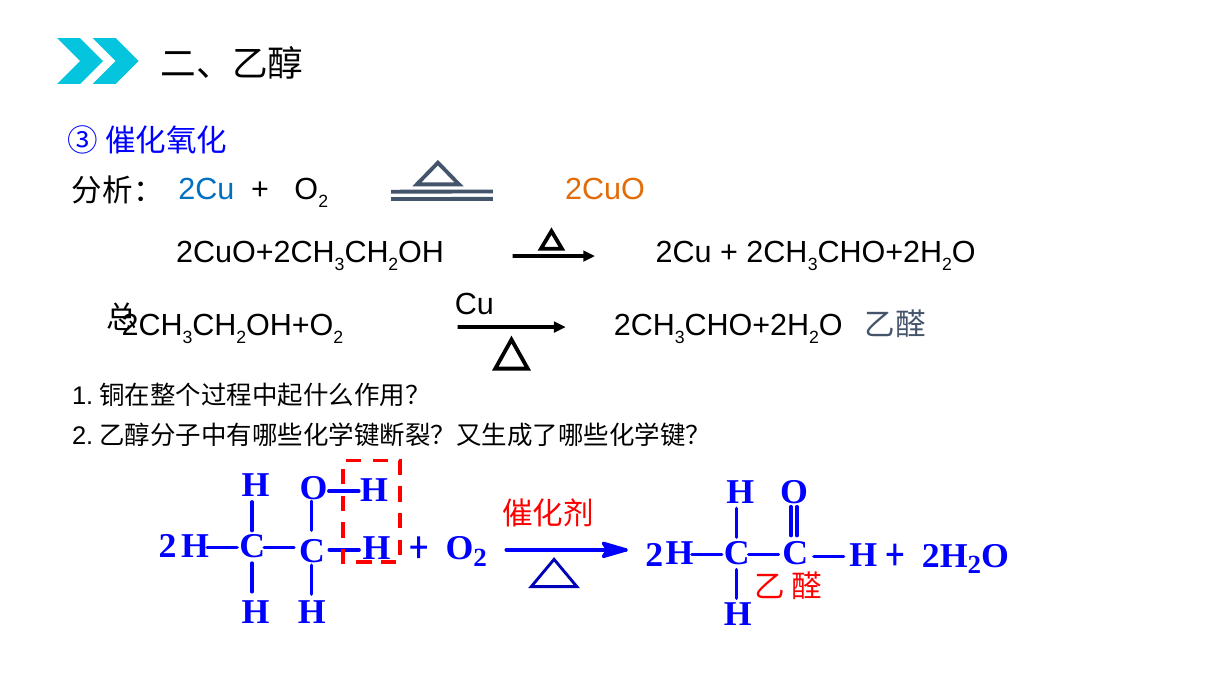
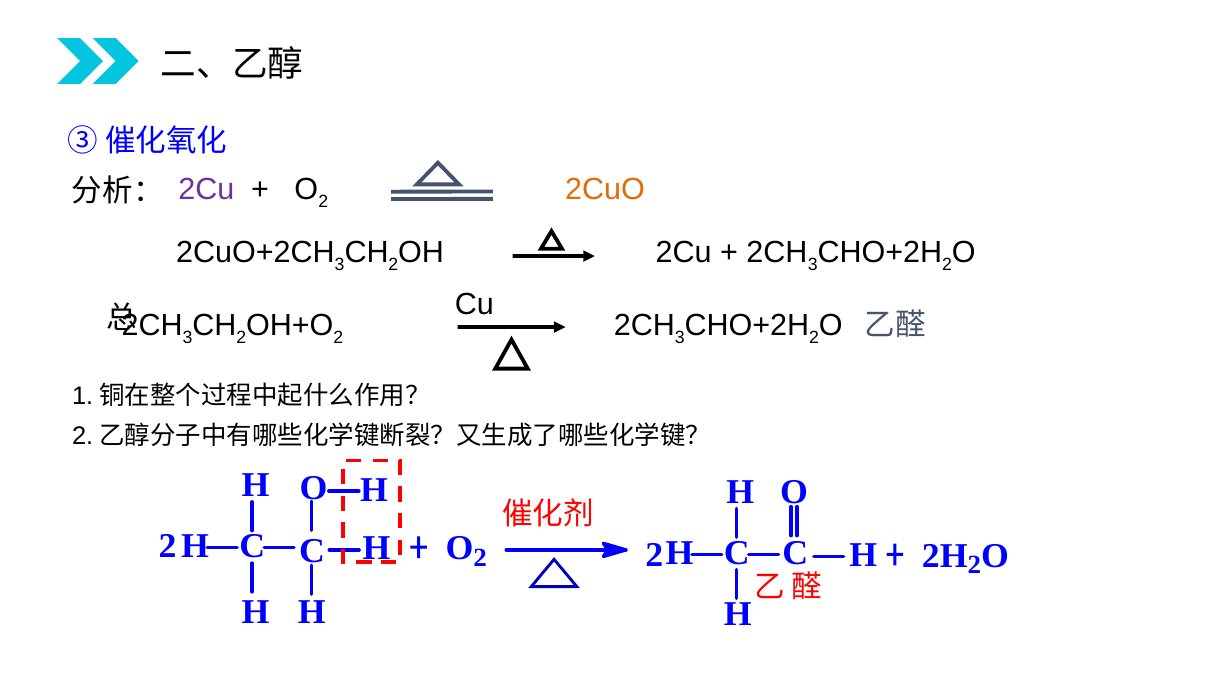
2Cu at (206, 189) colour: blue -> purple
